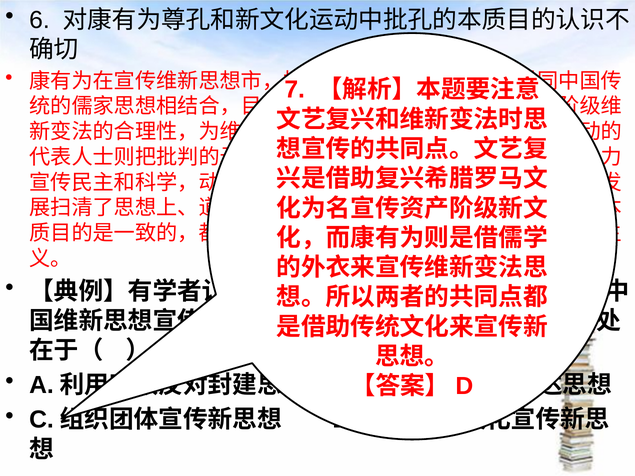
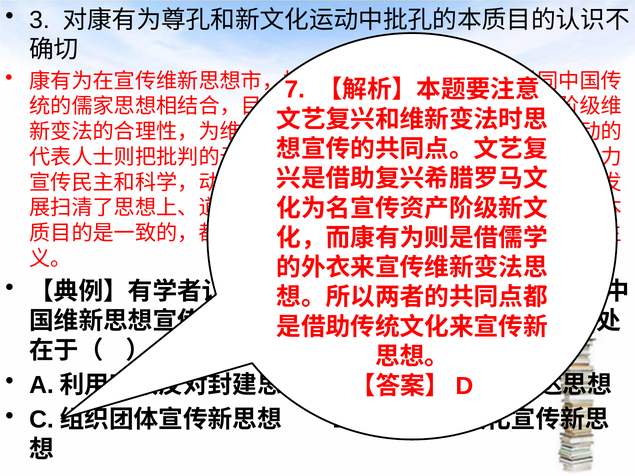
6: 6 -> 3
